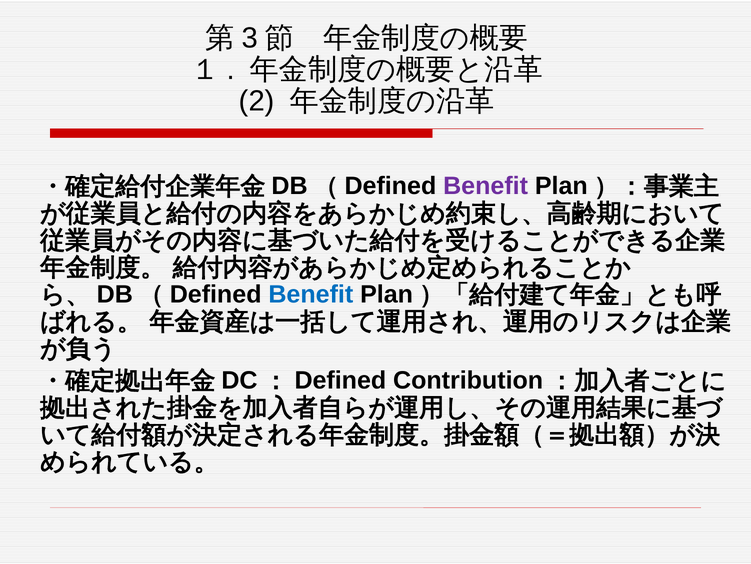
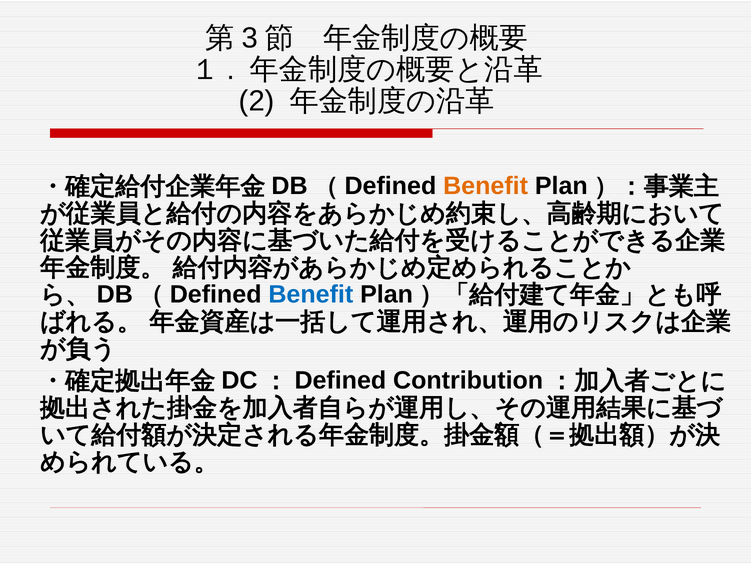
Benefit at (486, 186) colour: purple -> orange
